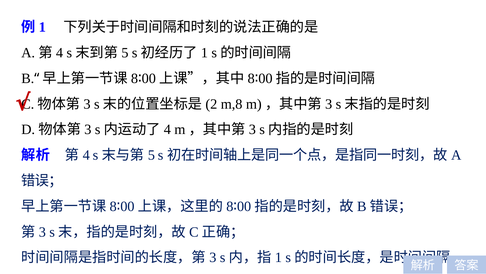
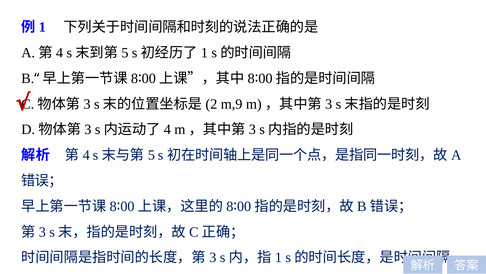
m,8: m,8 -> m,9
